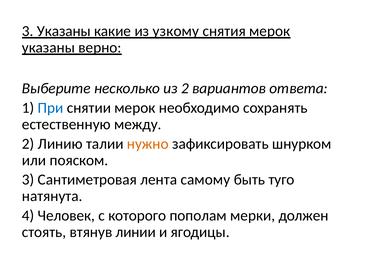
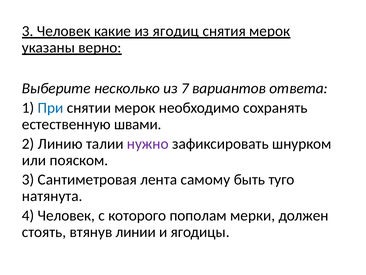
3 Указаны: Указаны -> Человек
узкому: узкому -> ягодиц
из 2: 2 -> 7
между: между -> швами
нужно colour: orange -> purple
